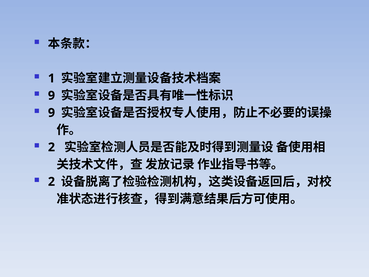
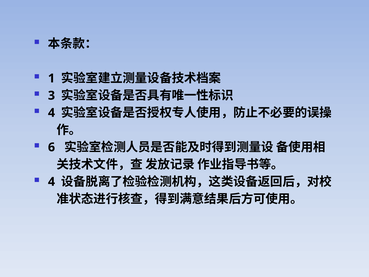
9 at (51, 95): 9 -> 3
9 at (51, 113): 9 -> 4
2 at (51, 147): 2 -> 6
2 at (51, 182): 2 -> 4
